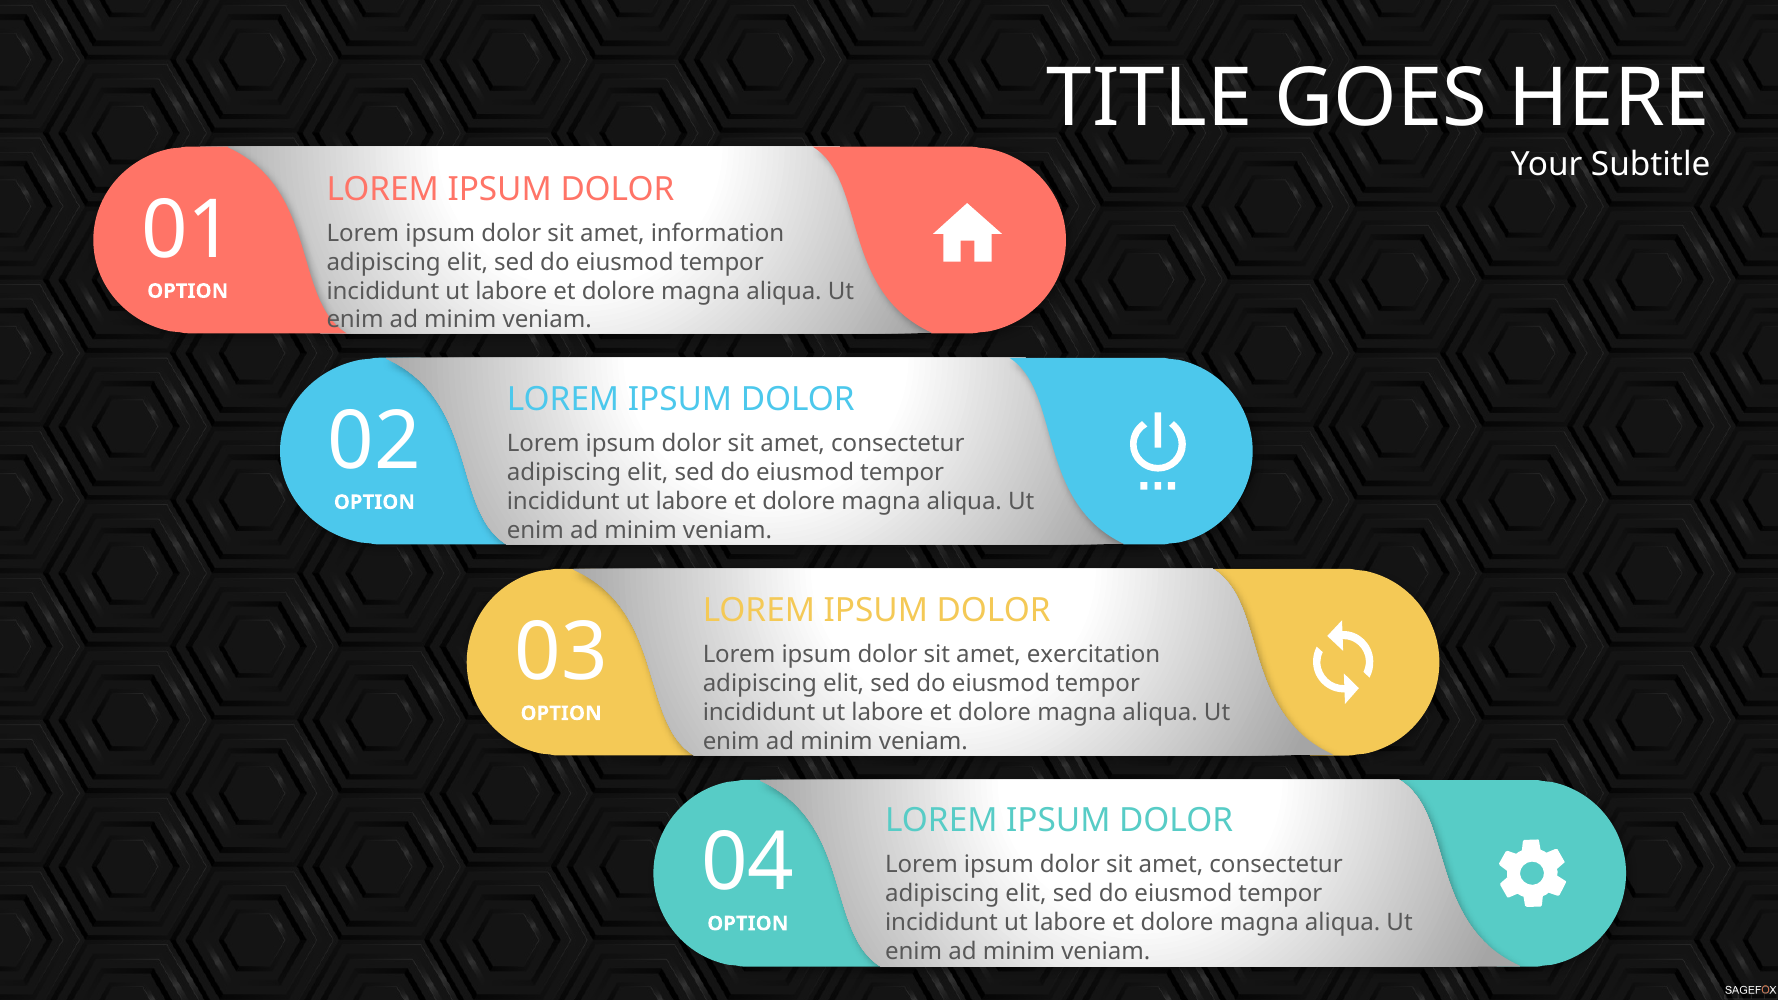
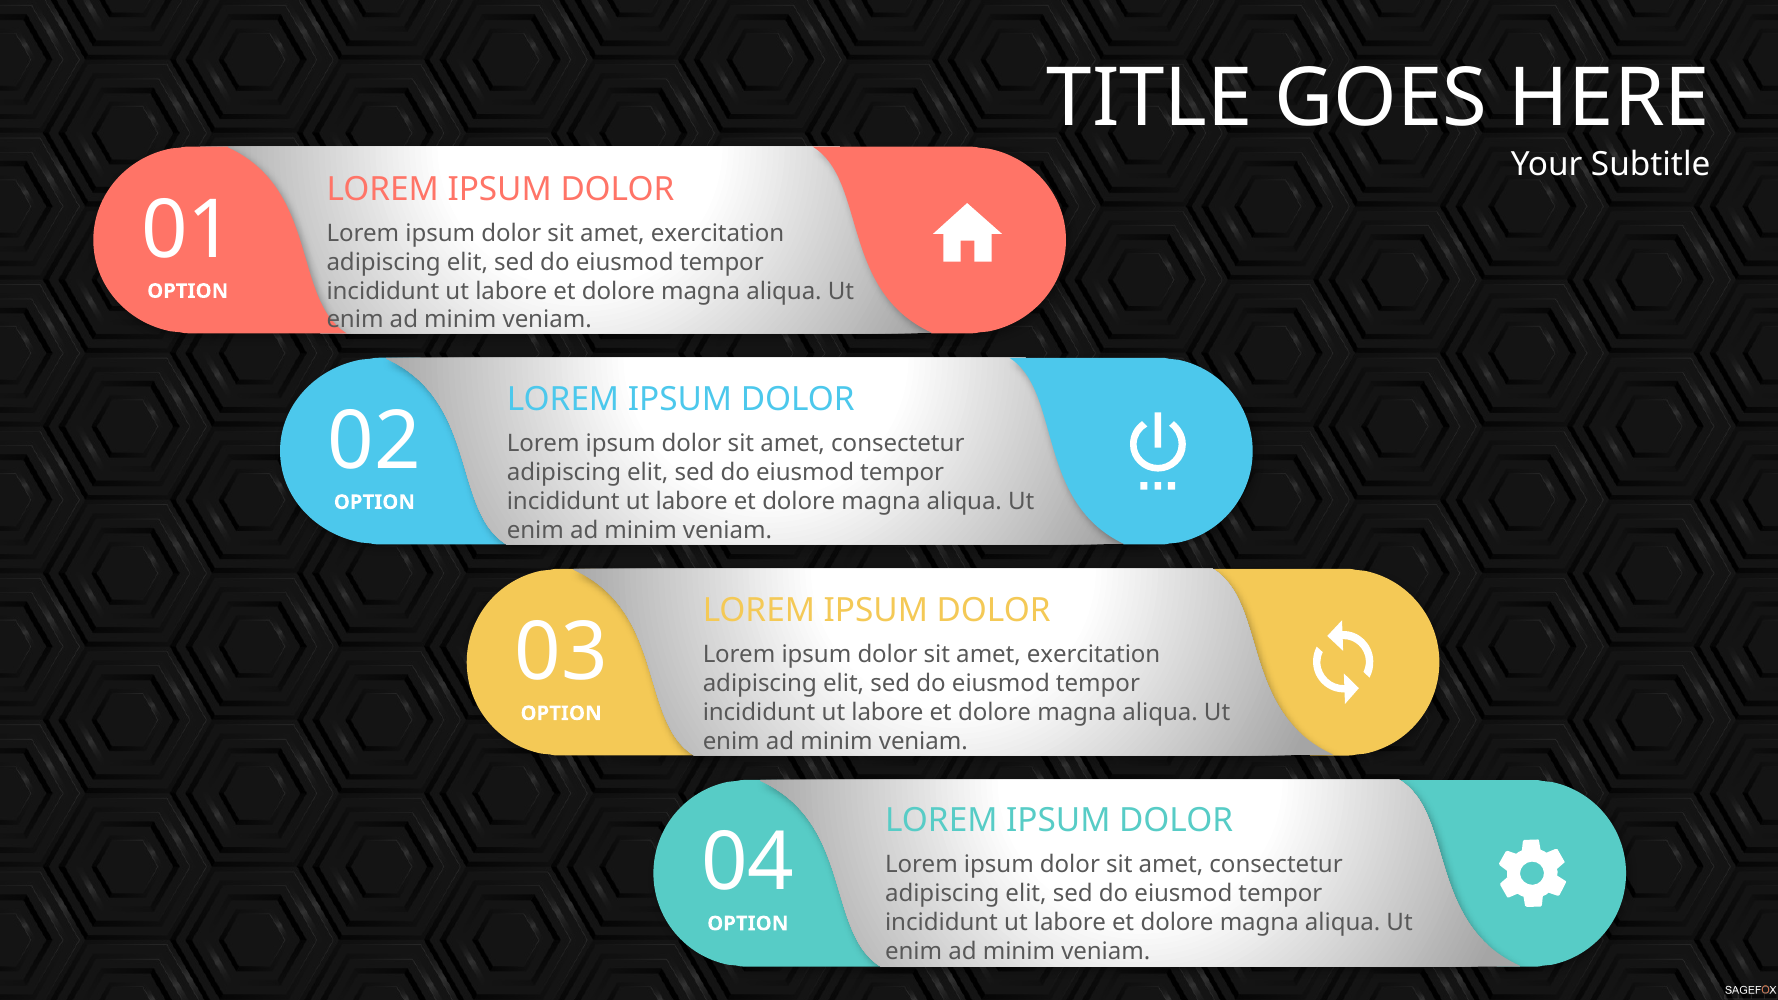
information at (717, 233): information -> exercitation
